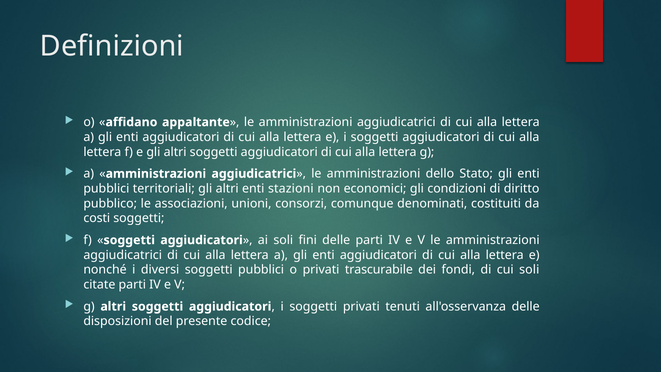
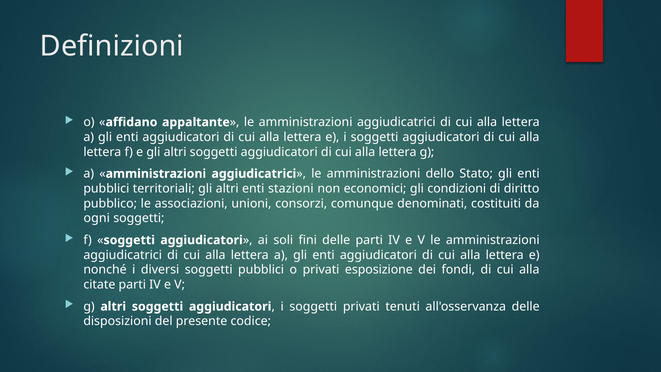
costi: costi -> ogni
trascurabile: trascurabile -> esposizione
fondi di cui soli: soli -> alla
